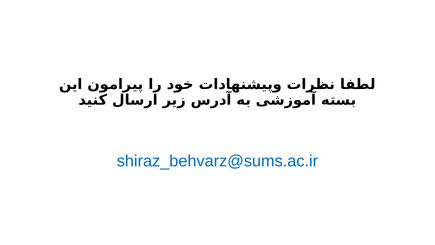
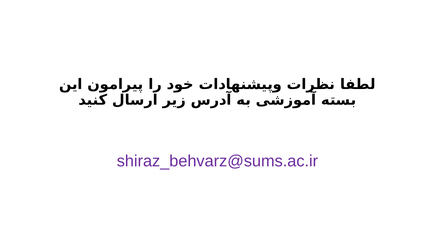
shiraz_behvarz@sums.ac.ir colour: blue -> purple
